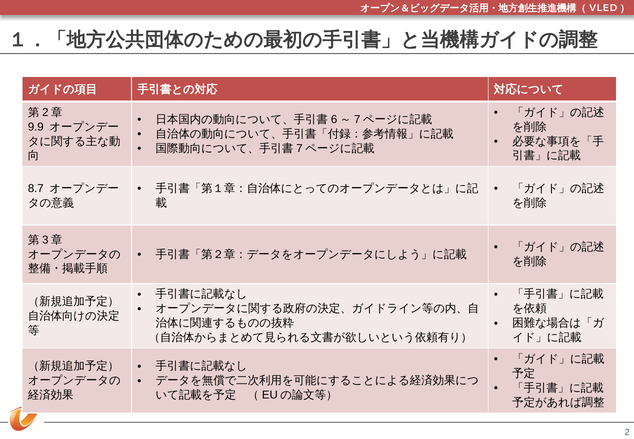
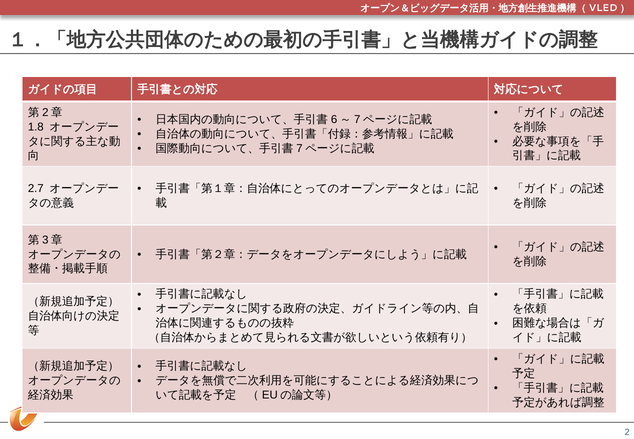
9.9: 9.9 -> 1.8
8.7: 8.7 -> 2.7
